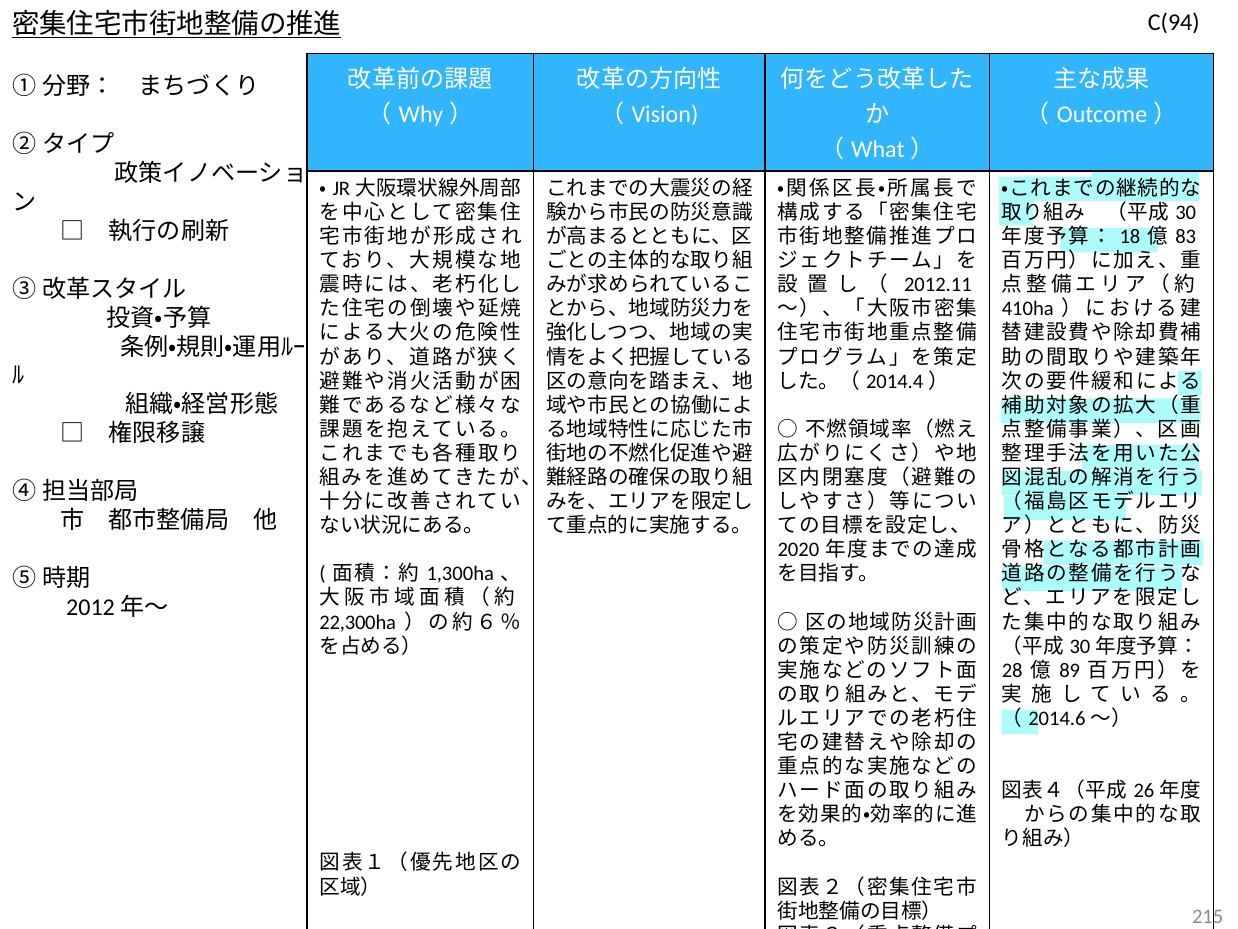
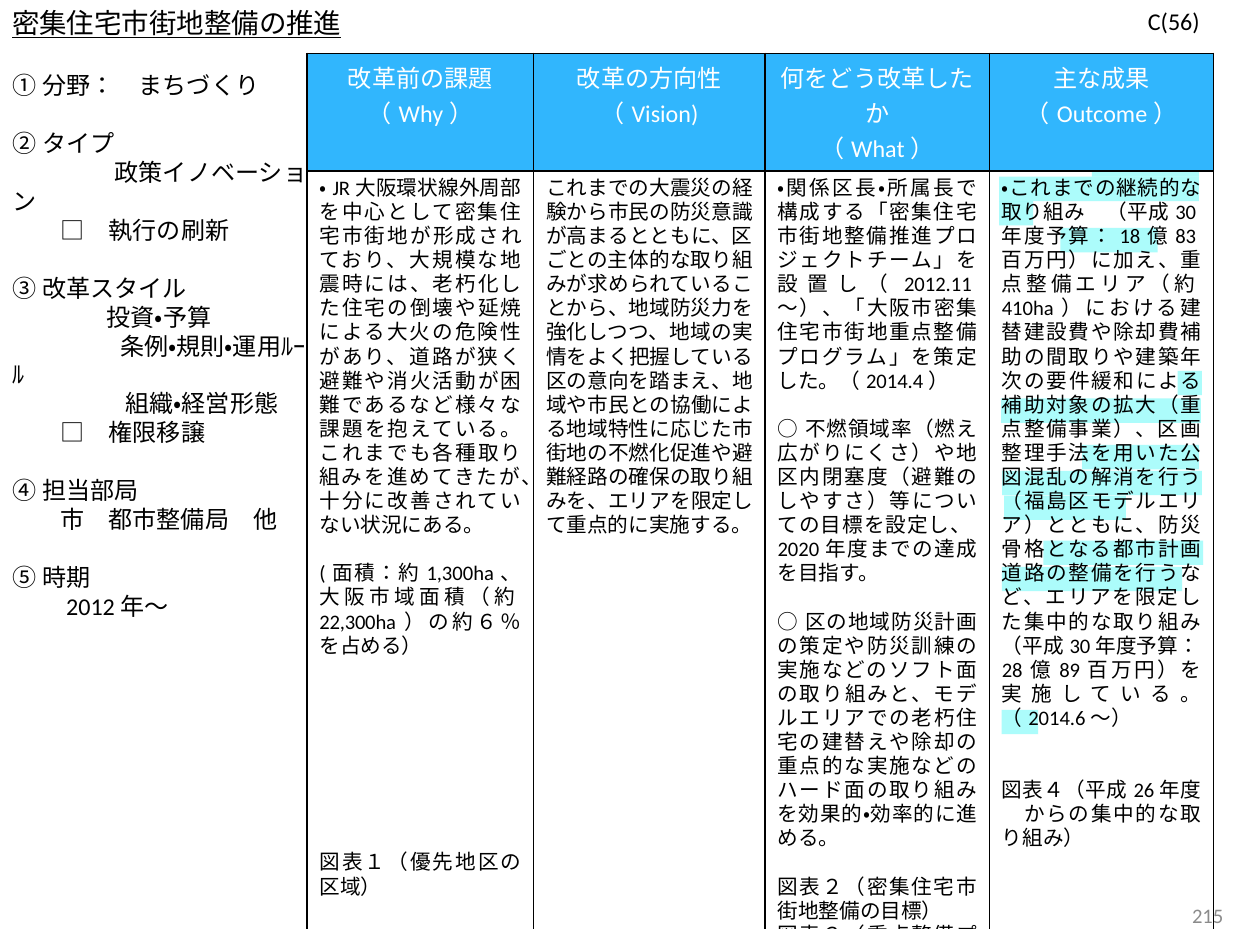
C(94: C(94 -> C(56
